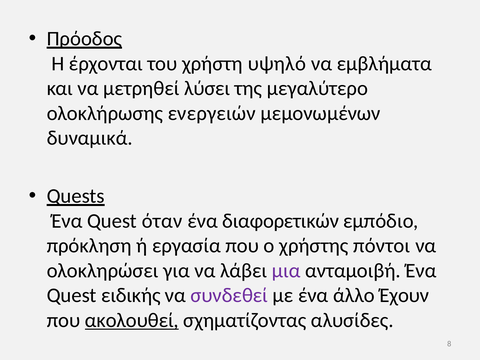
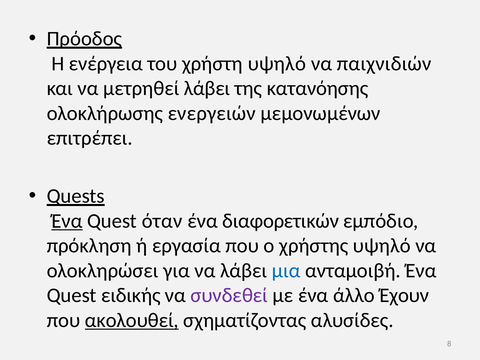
έρχονται: έρχονται -> ενέργεια
εμβλήματα: εμβλήματα -> παιχνιδιών
μετρηθεί λύσει: λύσει -> λάβει
μεγαλύτερο: μεγαλύτερο -> κατανόησης
δυναμικά: δυναμικά -> επιτρέπει
Ένα at (67, 221) underline: none -> present
χρήστης πόντοι: πόντοι -> υψηλό
μια colour: purple -> blue
